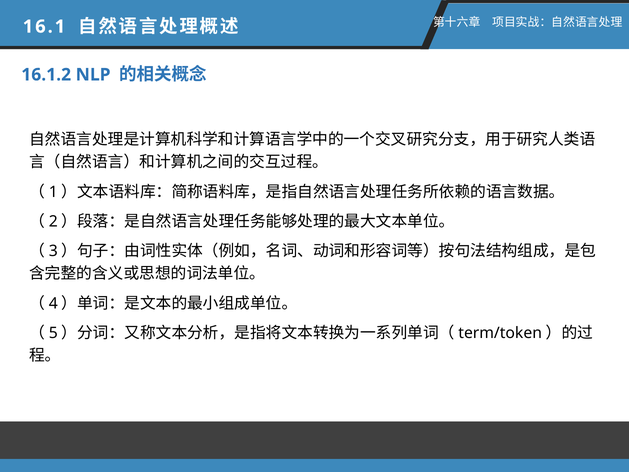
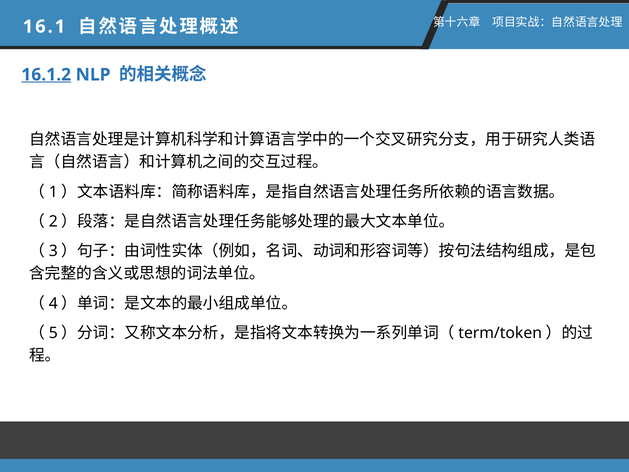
16.1.2 underline: none -> present
